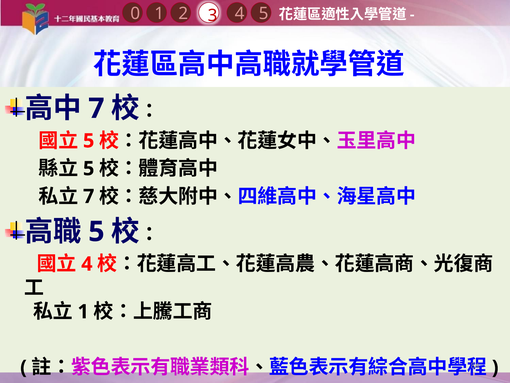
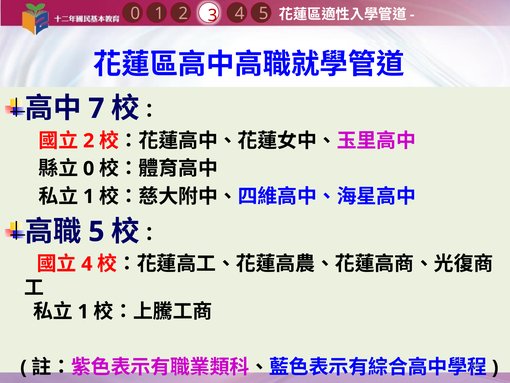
5 at (89, 141): 5 -> 2
5 at (89, 168): 5 -> 0
7 at (89, 196): 7 -> 1
